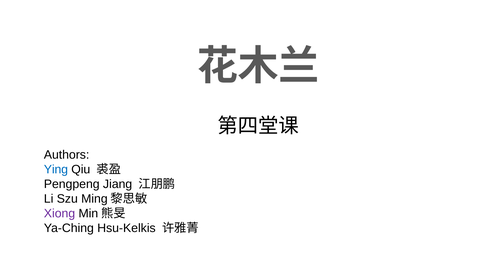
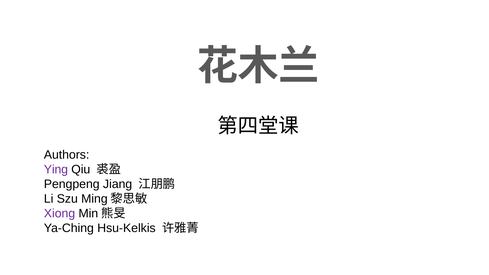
Ying colour: blue -> purple
